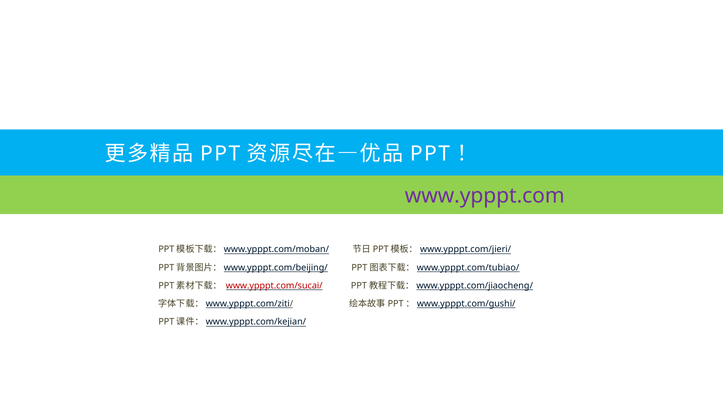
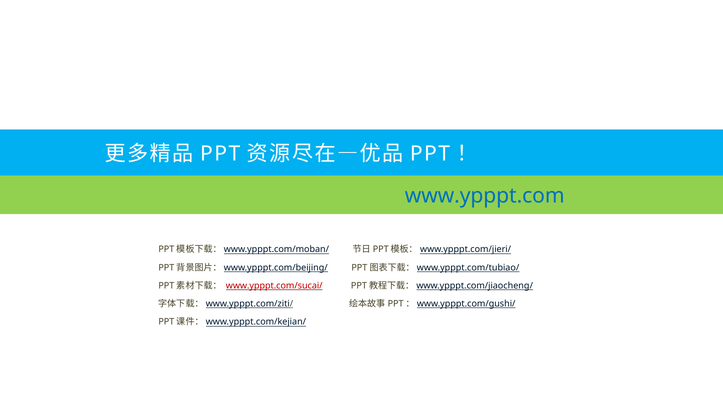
www.ypppt.com colour: purple -> blue
